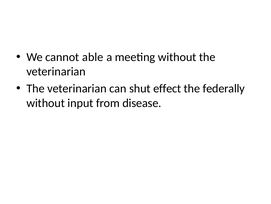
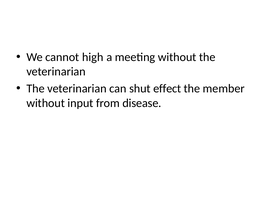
able: able -> high
federally: federally -> member
